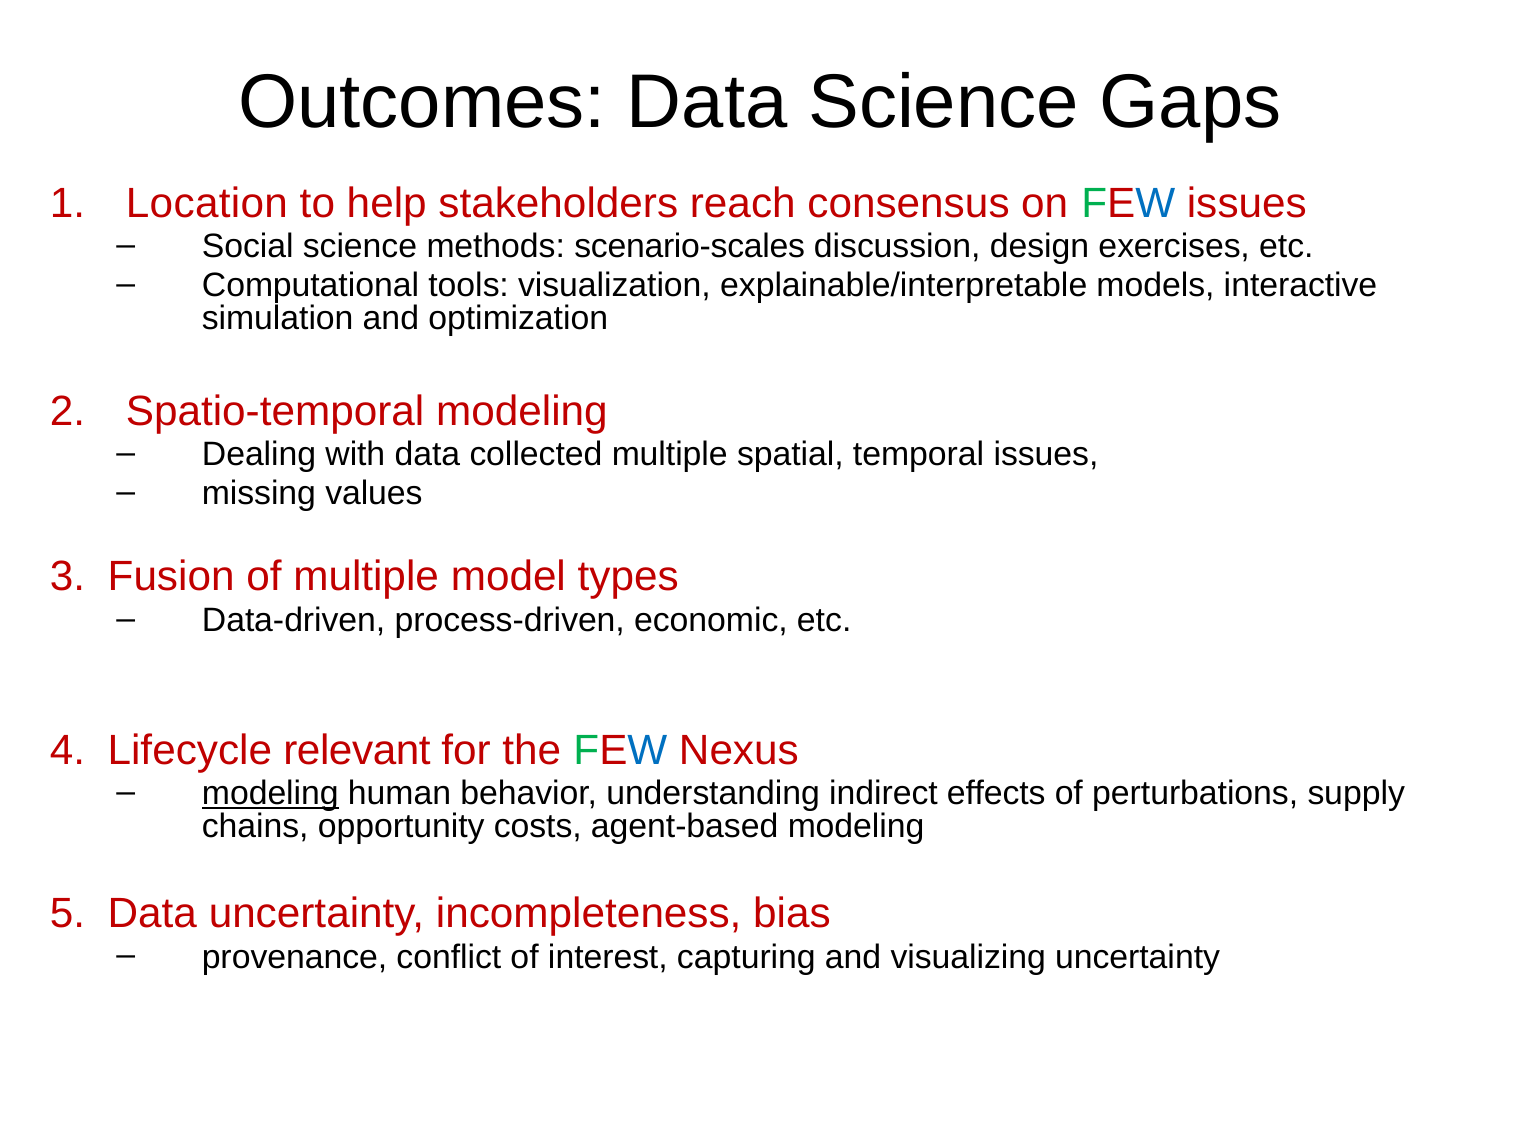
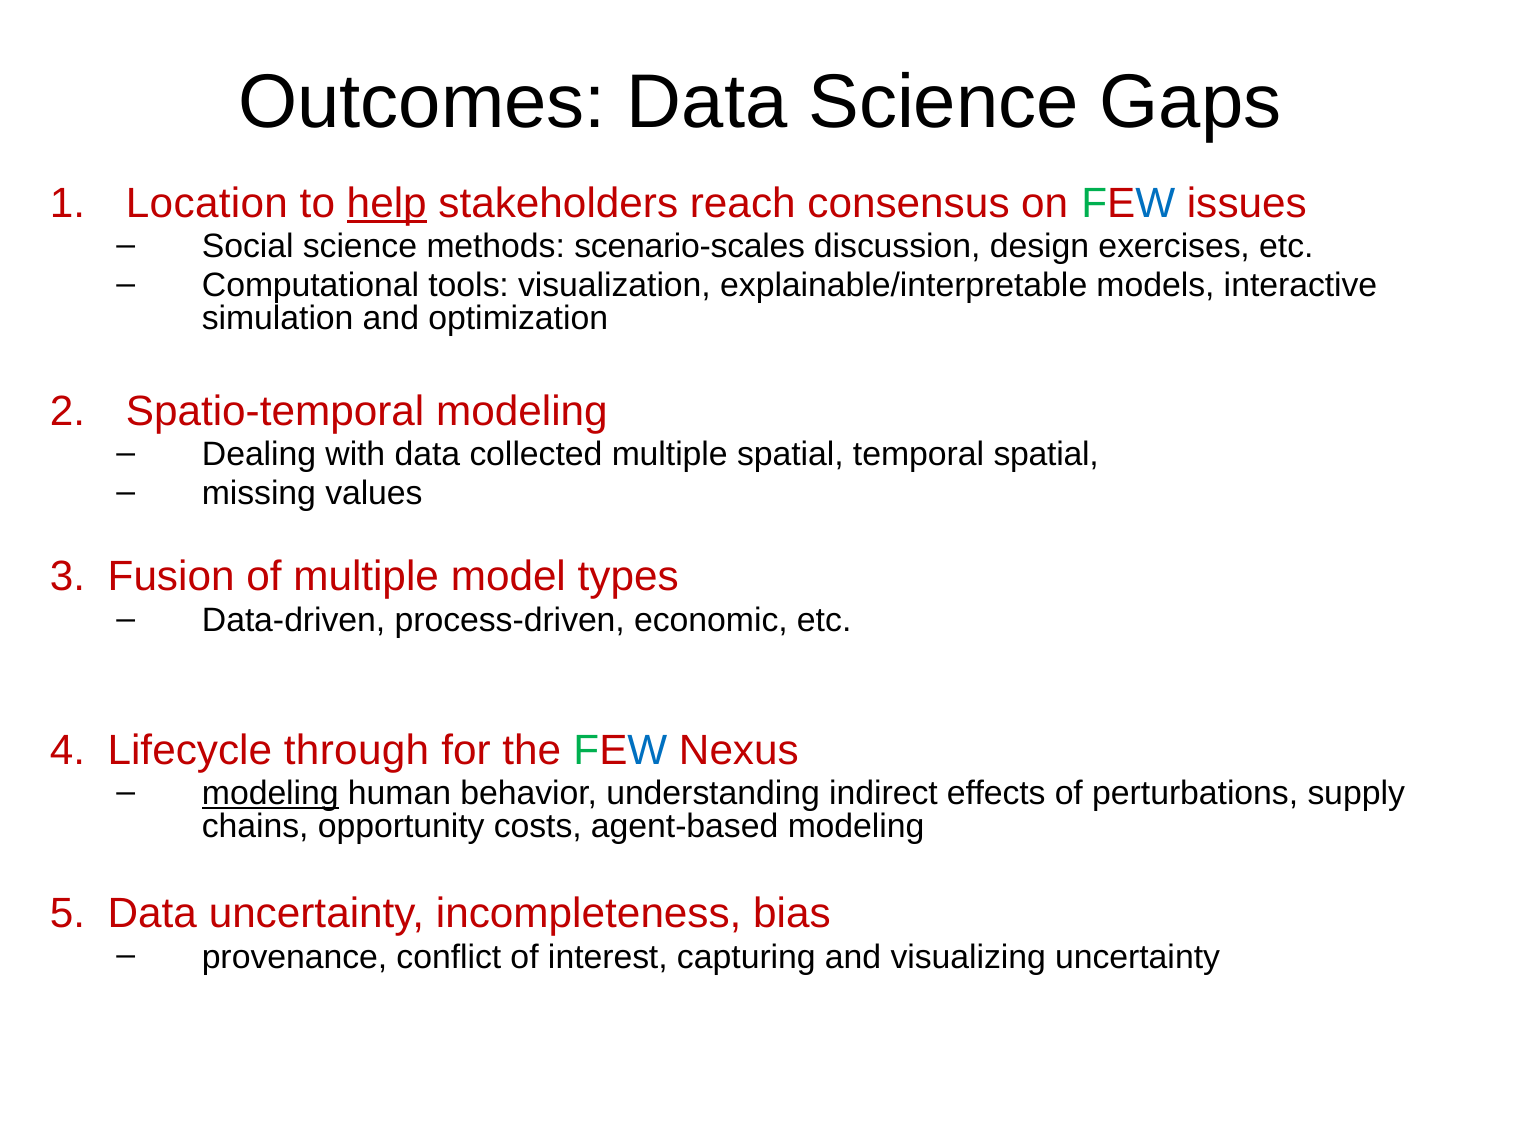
help underline: none -> present
temporal issues: issues -> spatial
relevant: relevant -> through
